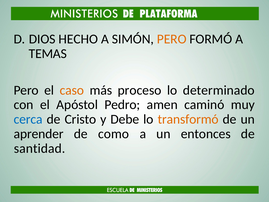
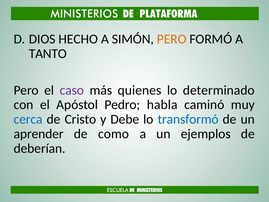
TEMAS: TEMAS -> TANTO
caso colour: orange -> purple
proceso: proceso -> quienes
amen: amen -> habla
transformó colour: orange -> blue
entonces: entonces -> ejemplos
santidad: santidad -> deberían
